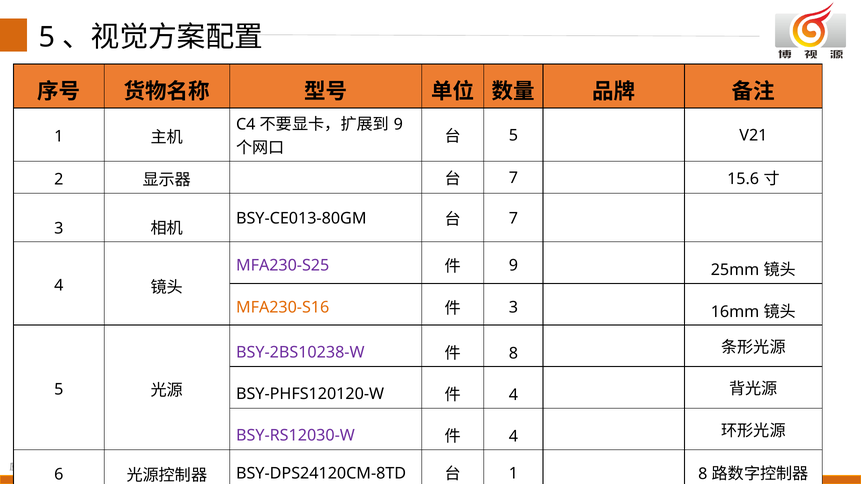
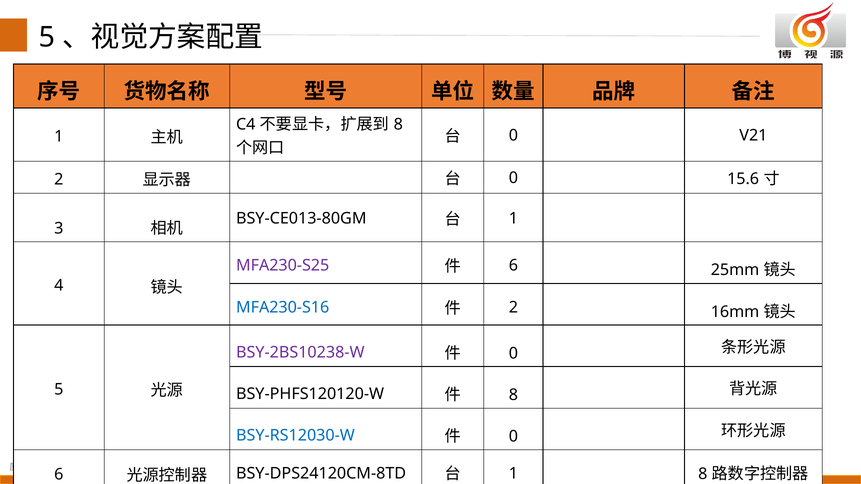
9 at (398, 125): 9 -> 8
5 at (513, 136): 5 -> 0
7 at (513, 178): 7 -> 0
7 at (513, 219): 7 -> 1
9 at (513, 266): 9 -> 6
MFA230-S16 colour: orange -> blue
3 at (513, 307): 3 -> 2
8 at (513, 354): 8 -> 0
4 at (513, 395): 4 -> 8
BSY-RS12030-W colour: purple -> blue
4 at (513, 437): 4 -> 0
